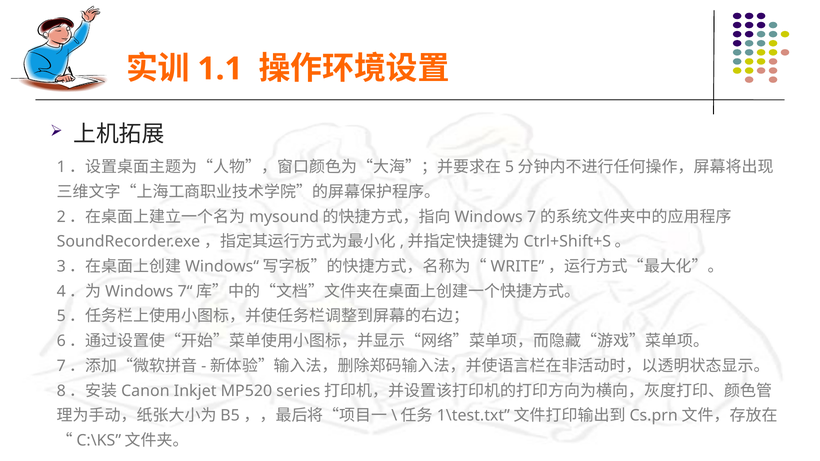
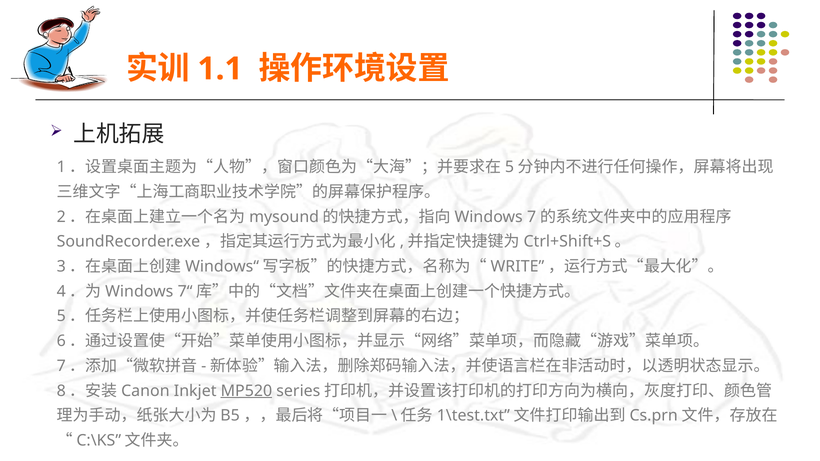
MP520 underline: none -> present
